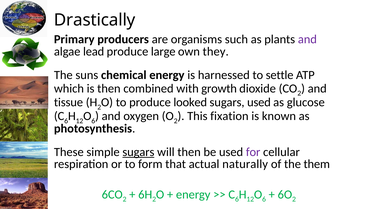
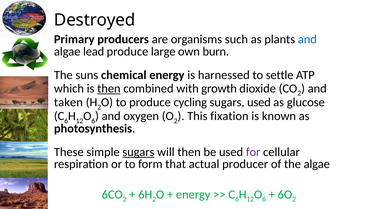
Drastically: Drastically -> Destroyed
and at (307, 39) colour: purple -> blue
they: they -> burn
then at (109, 89) underline: none -> present
tissue: tissue -> taken
looked: looked -> cycling
naturally: naturally -> producer
the them: them -> algae
